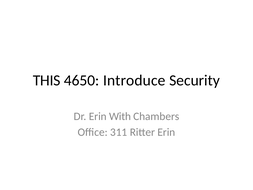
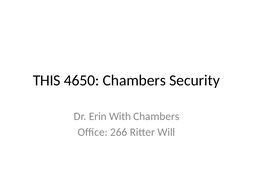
4650 Introduce: Introduce -> Chambers
311: 311 -> 266
Ritter Erin: Erin -> Will
